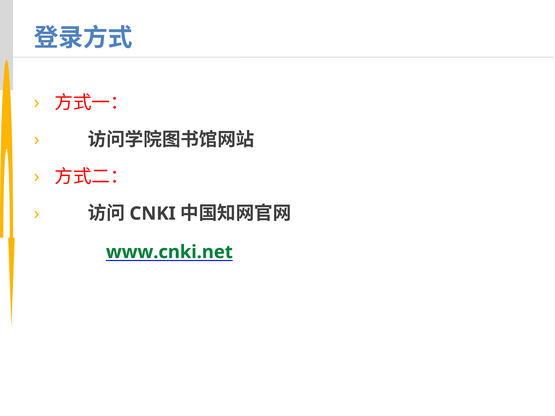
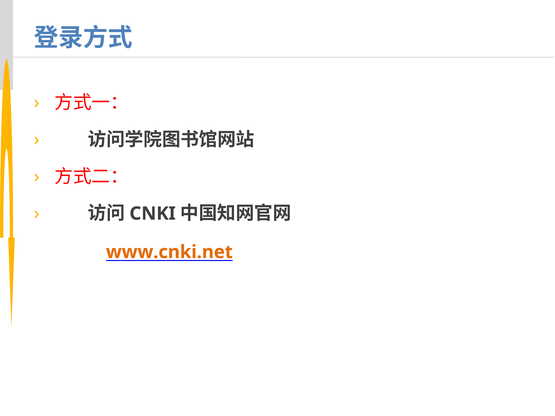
www.cnki.net colour: green -> orange
